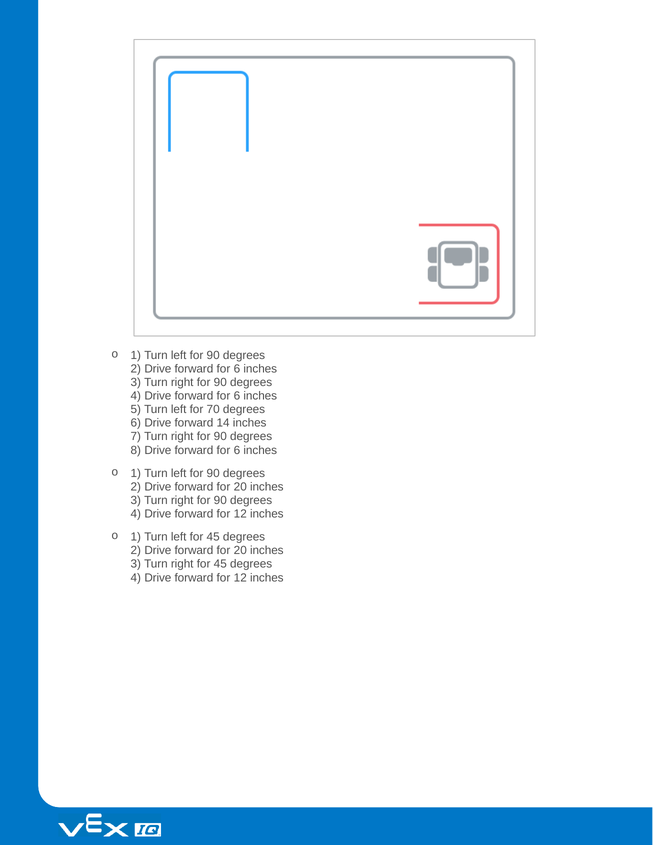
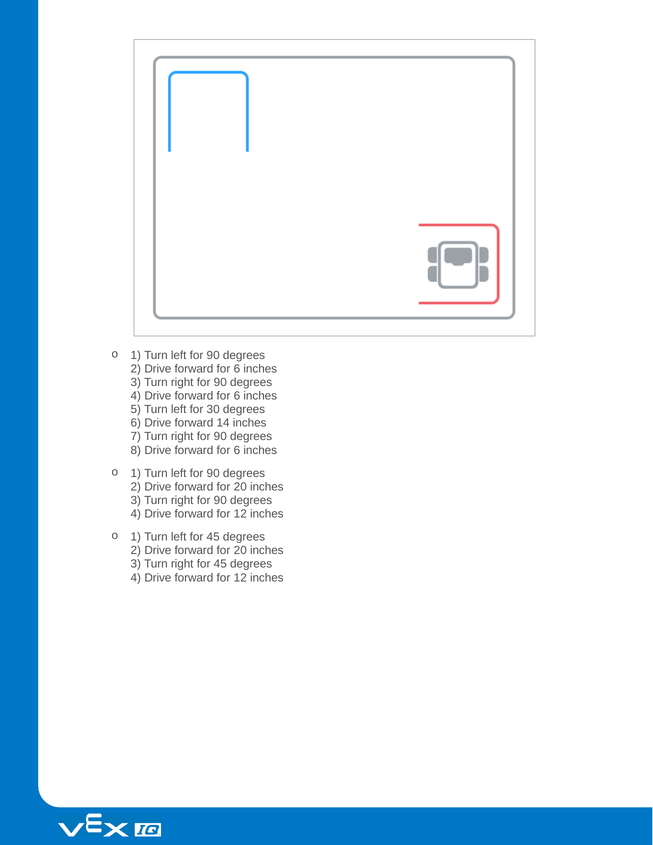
70: 70 -> 30
